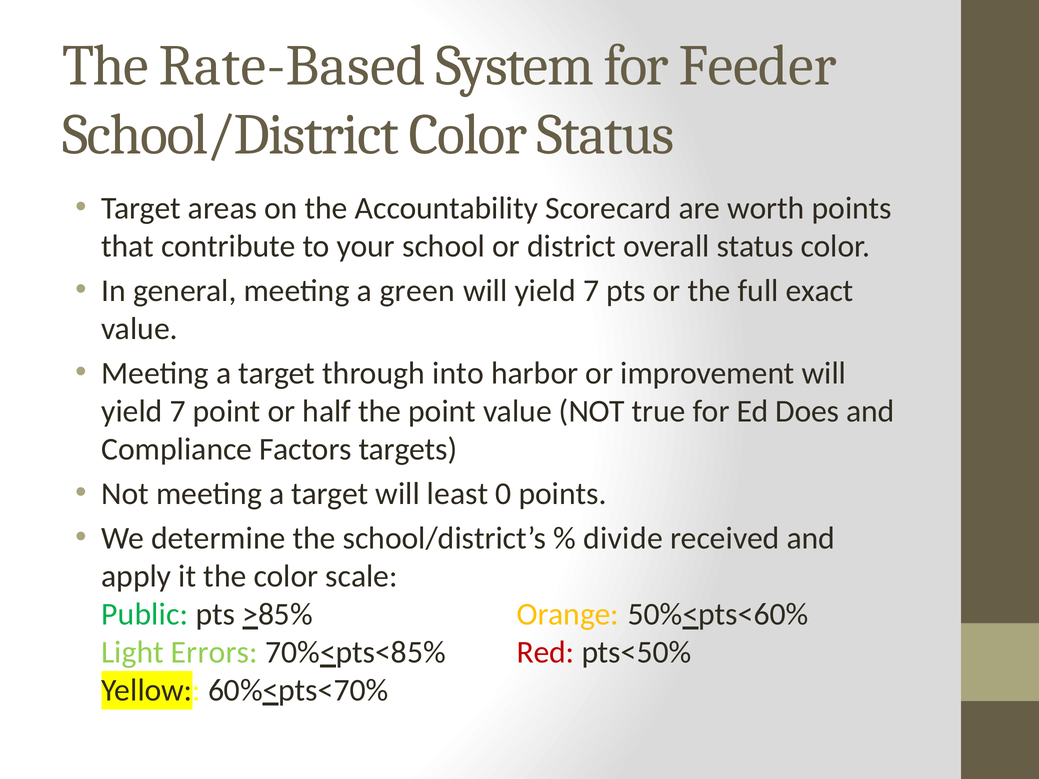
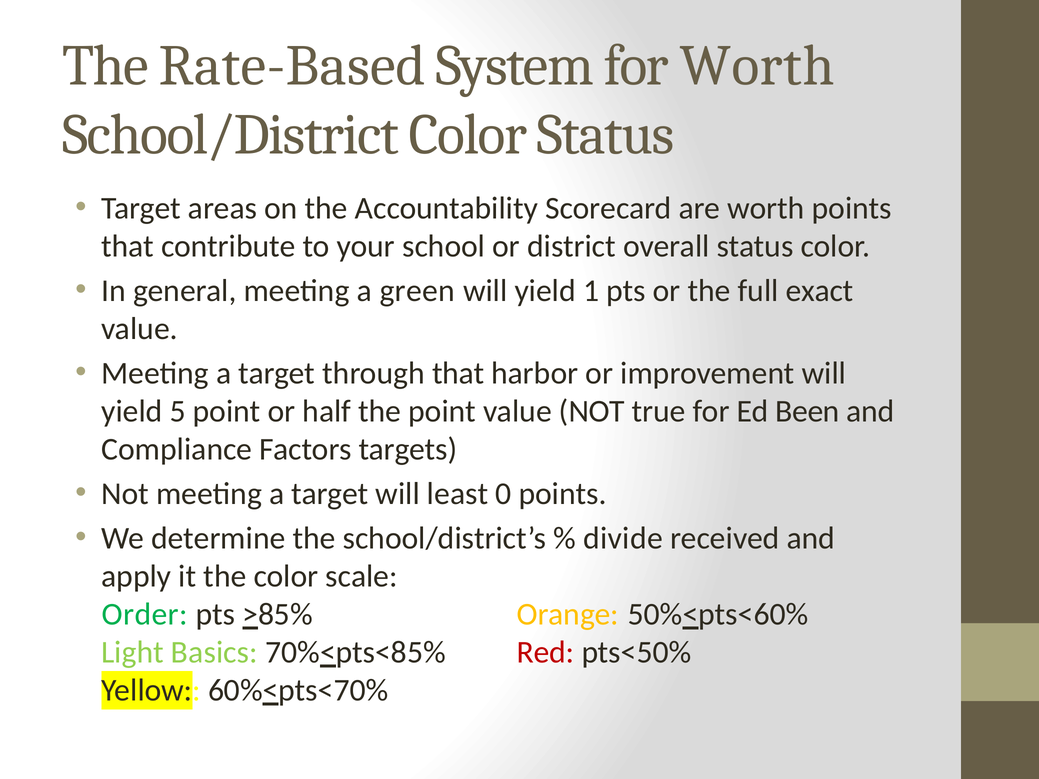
for Feeder: Feeder -> Worth
7 at (591, 291): 7 -> 1
through into: into -> that
7 at (178, 411): 7 -> 5
Does: Does -> Been
Public: Public -> Order
Errors: Errors -> Basics
